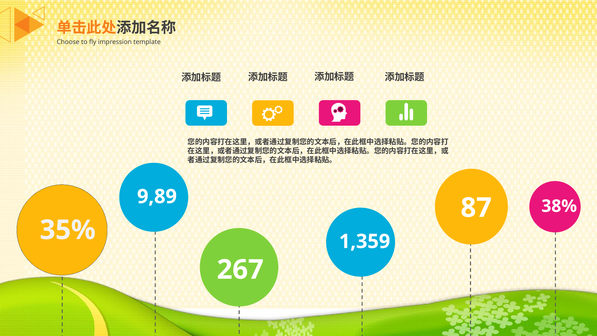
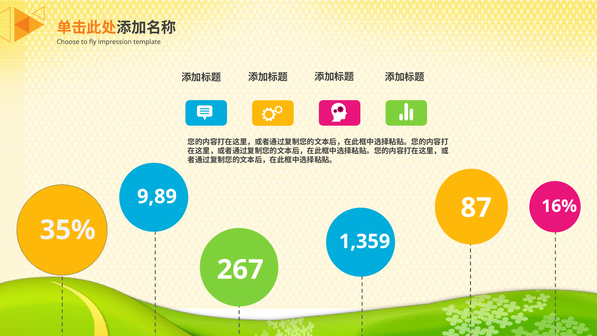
38%: 38% -> 16%
